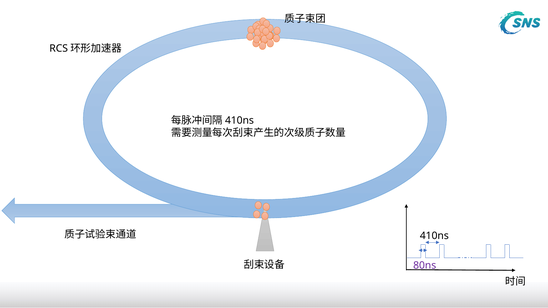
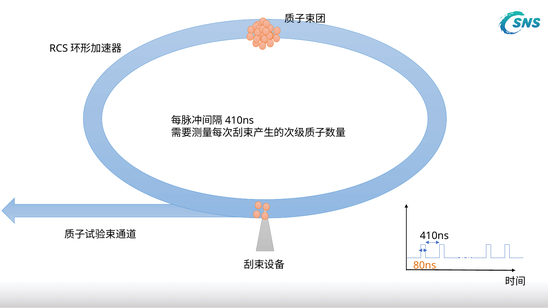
80ns colour: purple -> orange
